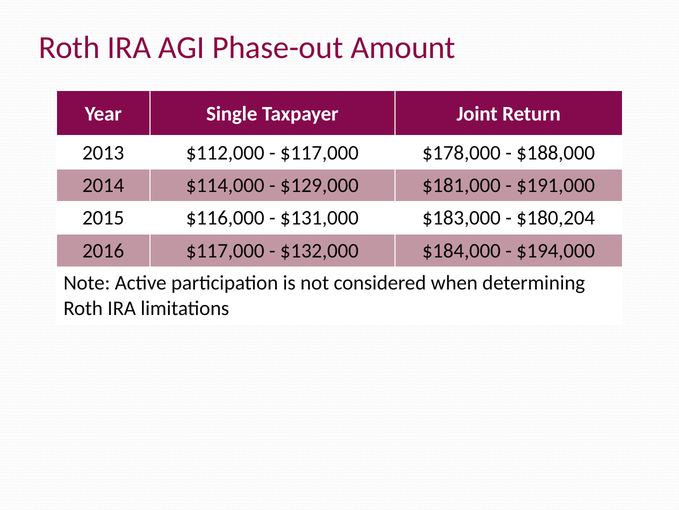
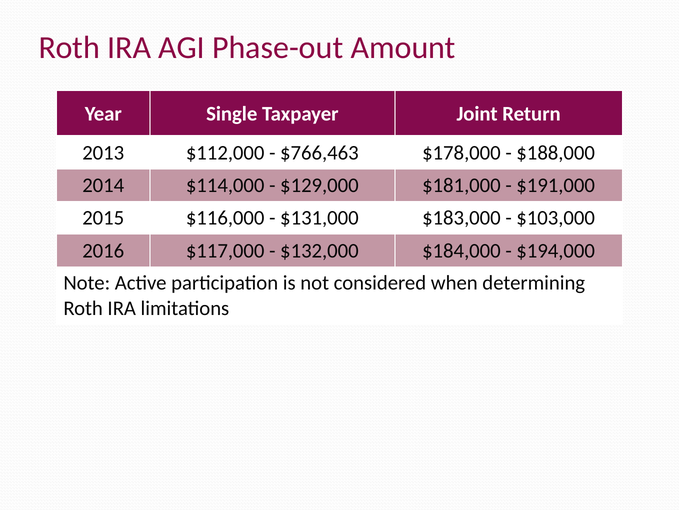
$117,000 at (319, 153): $117,000 -> $766,463
$180,204: $180,204 -> $103,000
